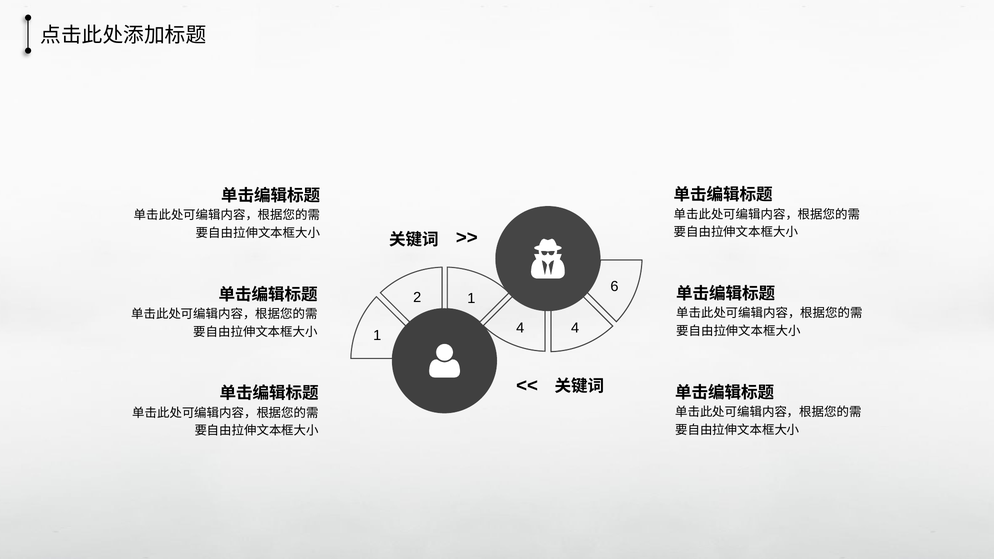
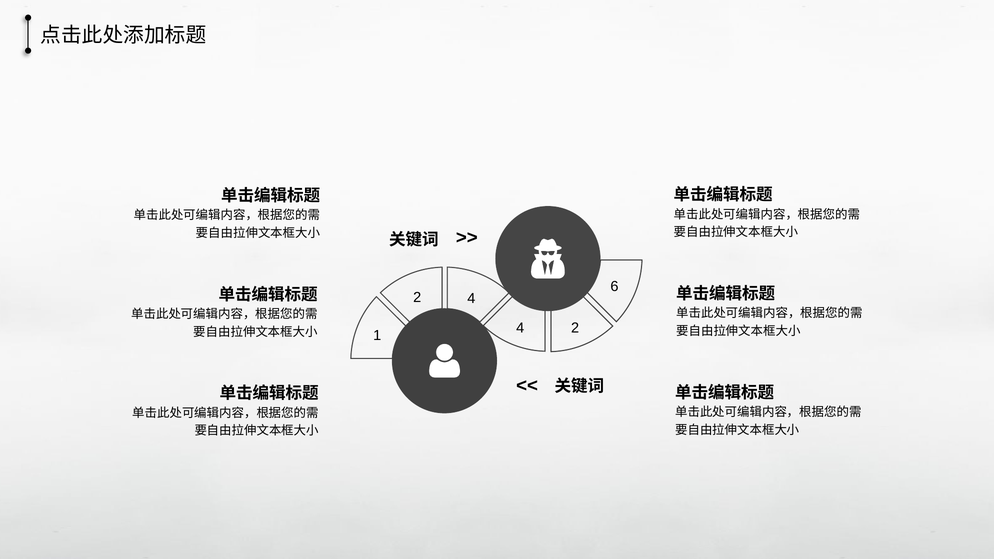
2 1: 1 -> 4
4 4: 4 -> 2
